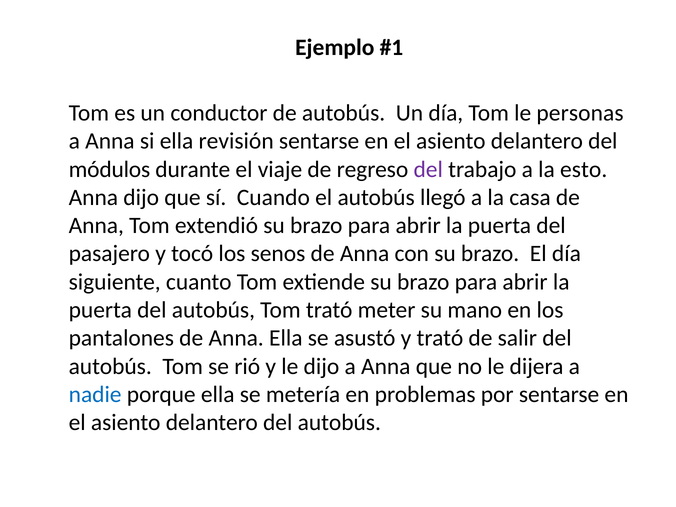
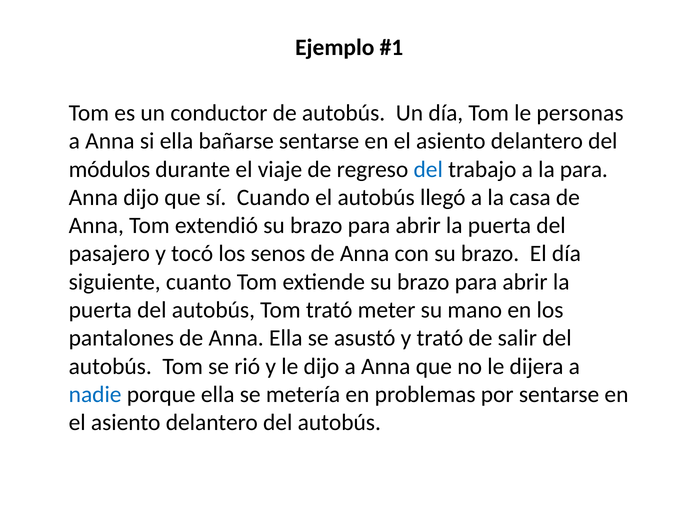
revisión: revisión -> bañarse
del at (428, 169) colour: purple -> blue
la esto: esto -> para
